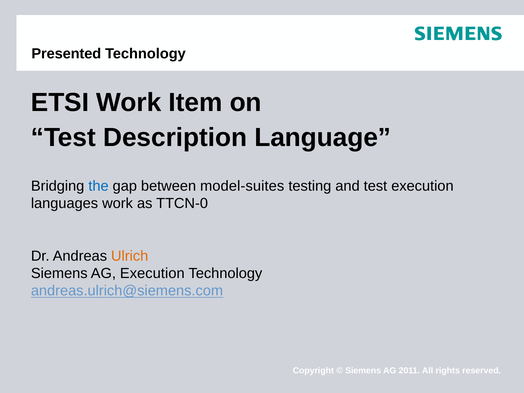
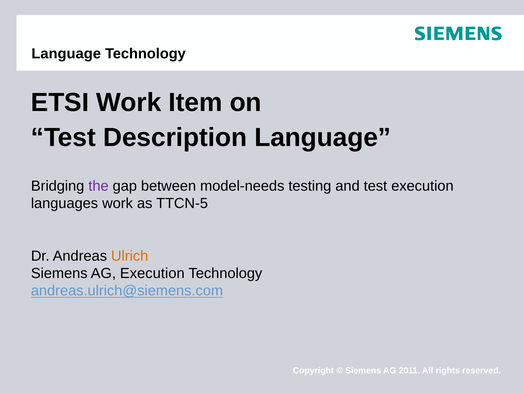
Presented at (66, 54): Presented -> Language
the colour: blue -> purple
model-suites: model-suites -> model-needs
TTCN-0: TTCN-0 -> TTCN-5
